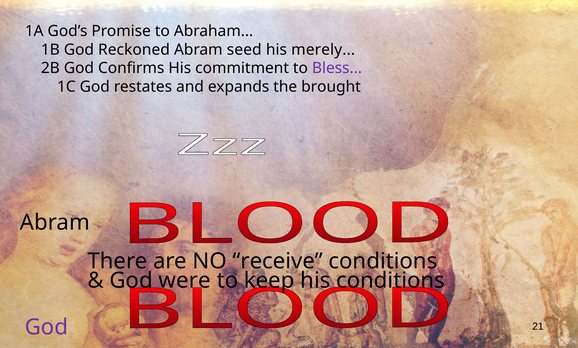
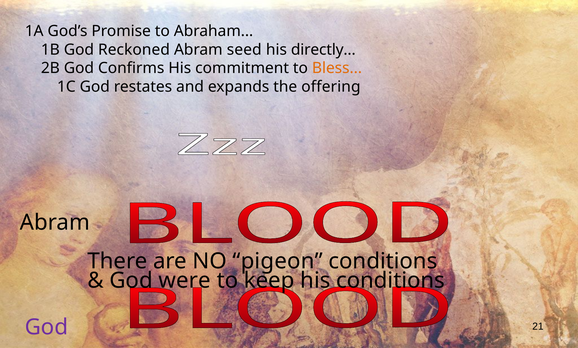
merely: merely -> directly
Bless colour: purple -> orange
brought: brought -> offering
receive: receive -> pigeon
